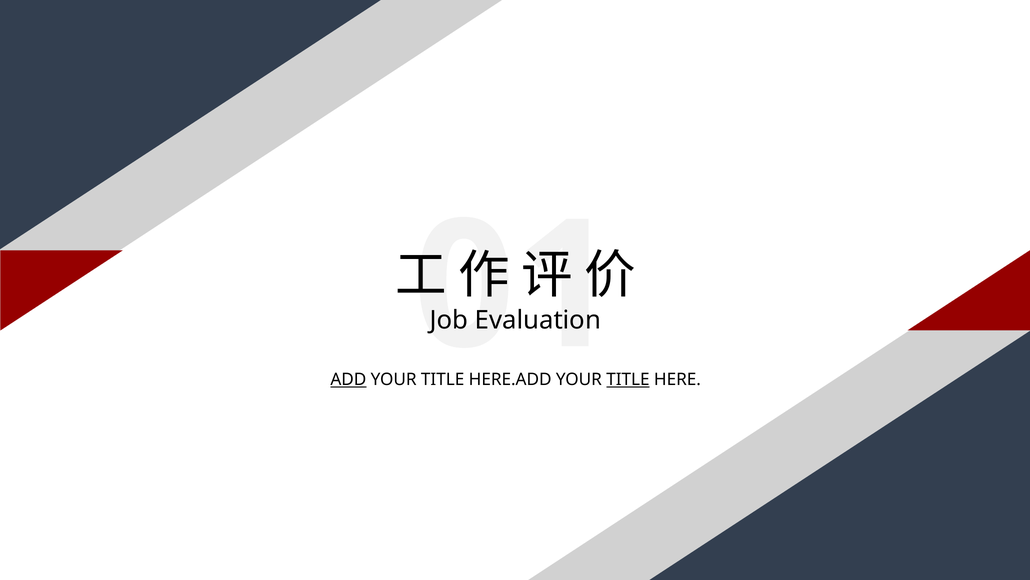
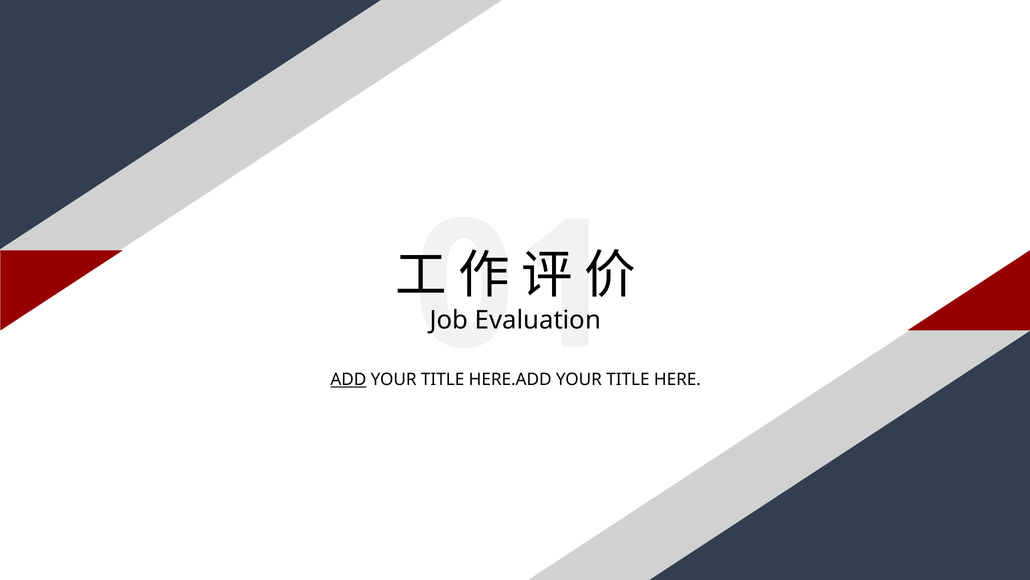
TITLE at (628, 379) underline: present -> none
